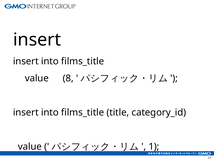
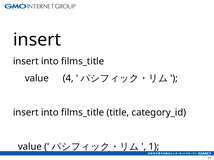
8: 8 -> 4
